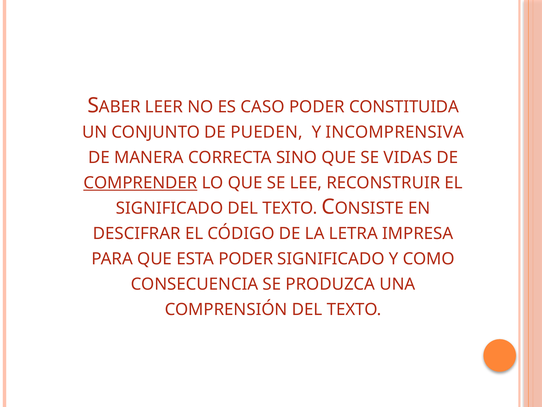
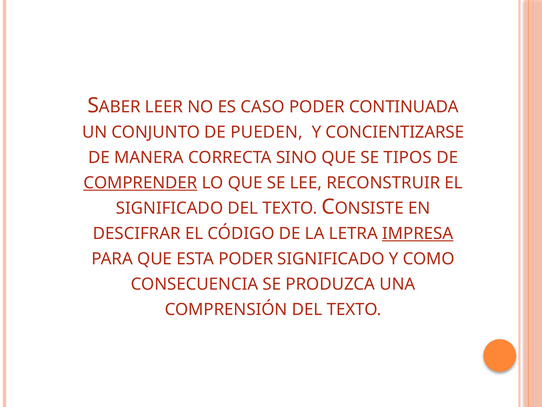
CONSTITUIDA: CONSTITUIDA -> CONTINUADA
INCOMPRENSIVA: INCOMPRENSIVA -> CONCIENTIZARSE
VIDAS: VIDAS -> TIPOS
IMPRESA underline: none -> present
